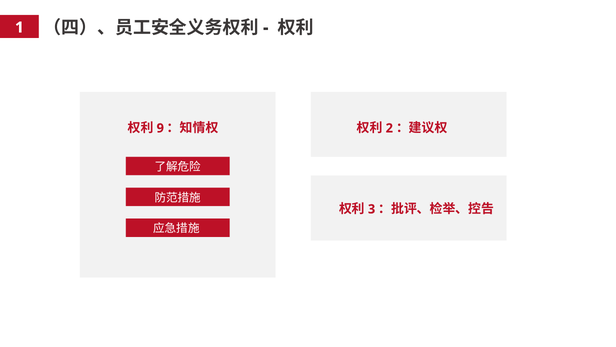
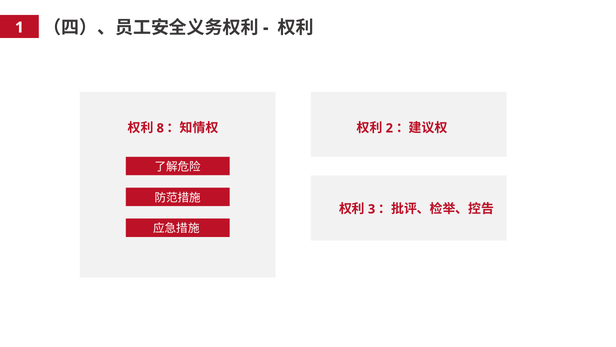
9: 9 -> 8
